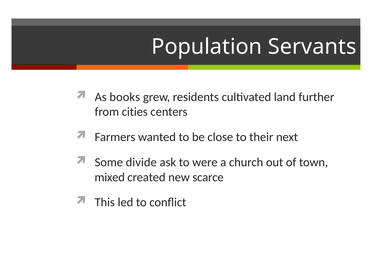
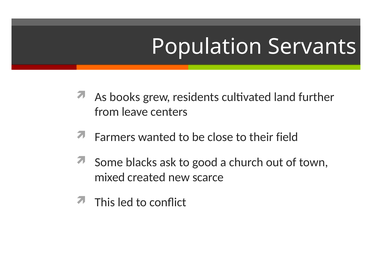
cities: cities -> leave
next: next -> field
divide: divide -> blacks
were: were -> good
